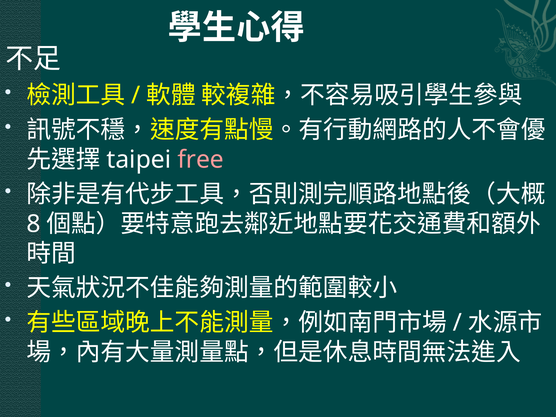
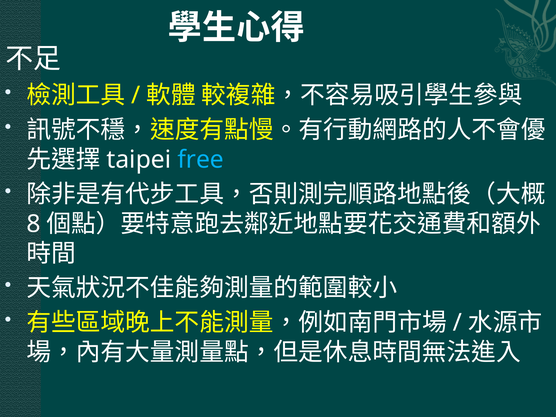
free colour: pink -> light blue
